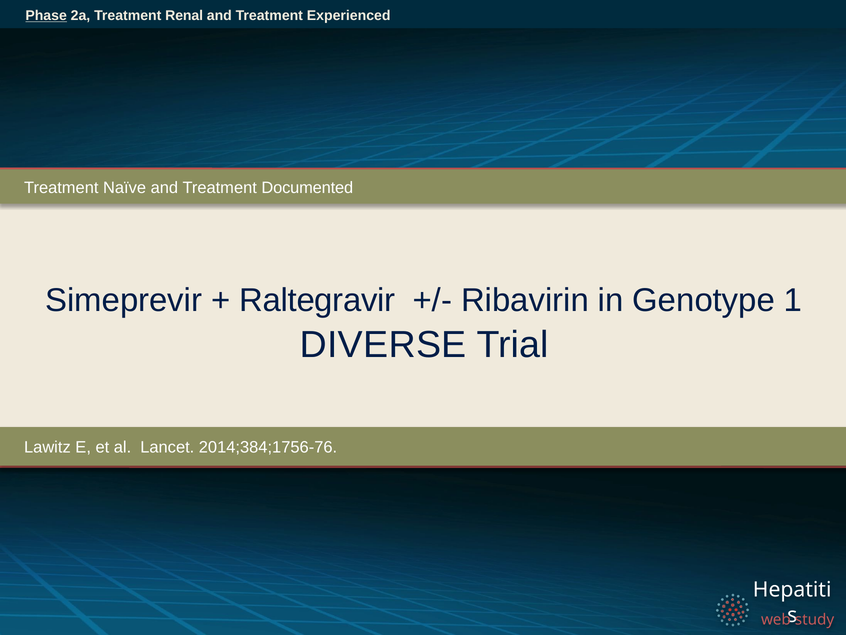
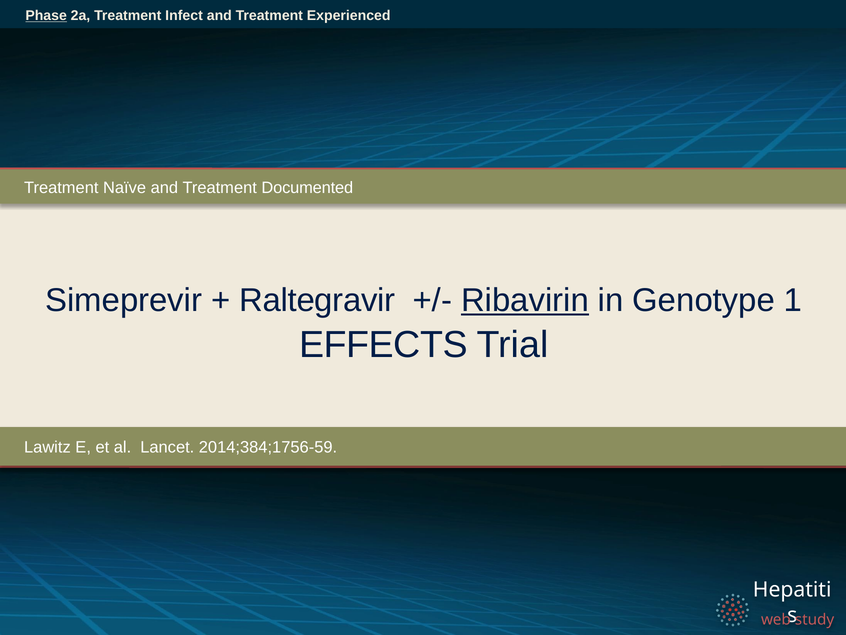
Renal: Renal -> Infect
Ribavirin underline: none -> present
DIVERSE: DIVERSE -> EFFECTS
2014;384;1756-76: 2014;384;1756-76 -> 2014;384;1756-59
